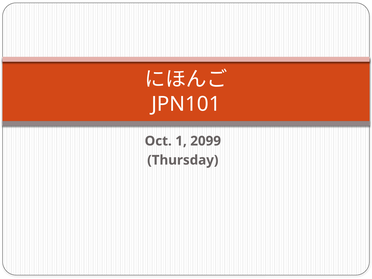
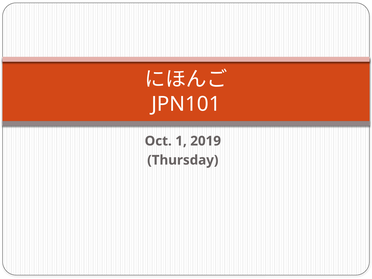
2099: 2099 -> 2019
